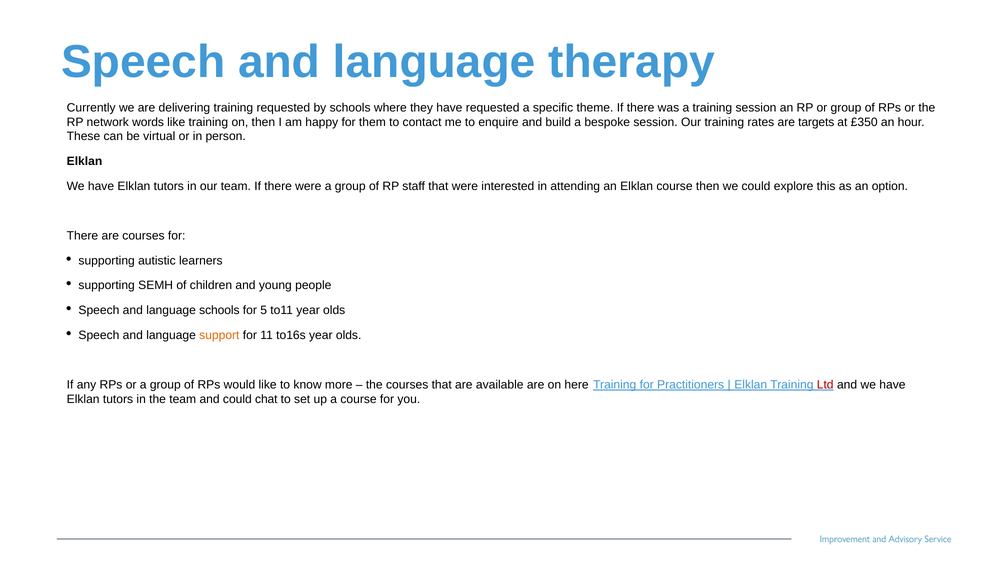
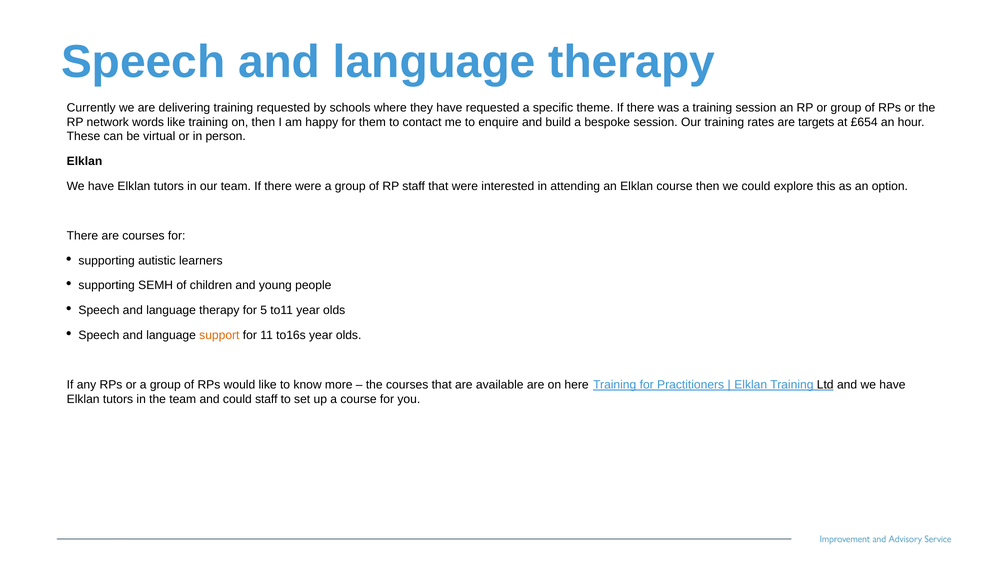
£350: £350 -> £654
schools at (219, 310): schools -> therapy
Ltd colour: red -> black
could chat: chat -> staff
